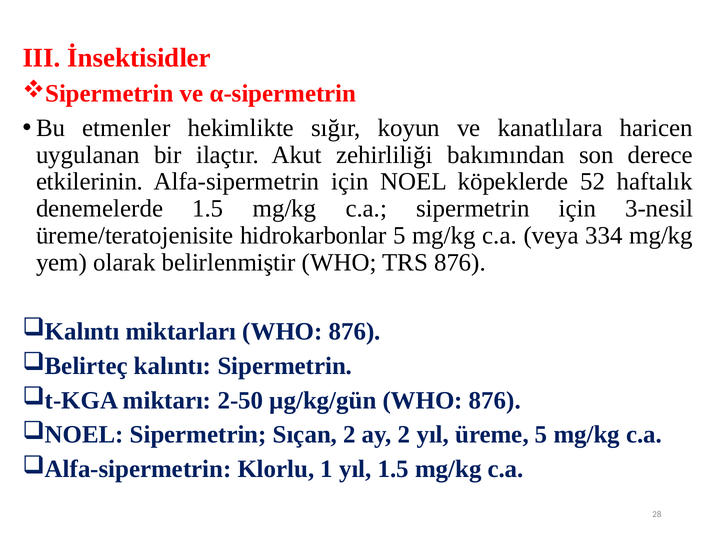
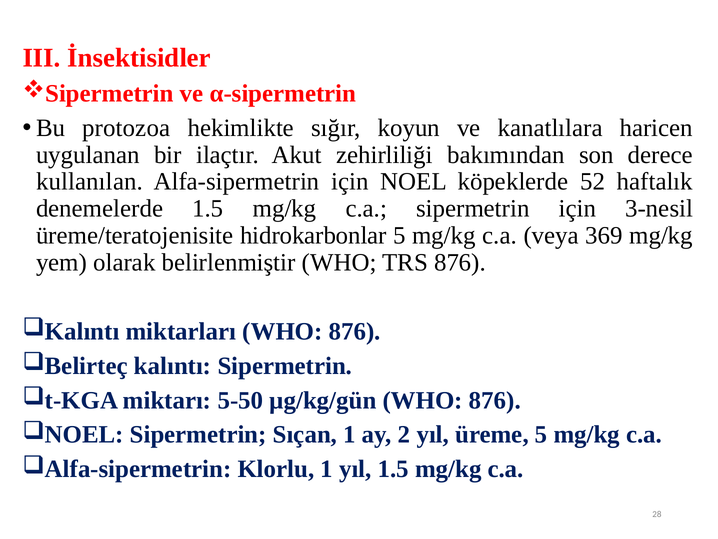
etmenler: etmenler -> protozoa
etkilerinin: etkilerinin -> kullanılan
334: 334 -> 369
2-50: 2-50 -> 5-50
Sıçan 2: 2 -> 1
